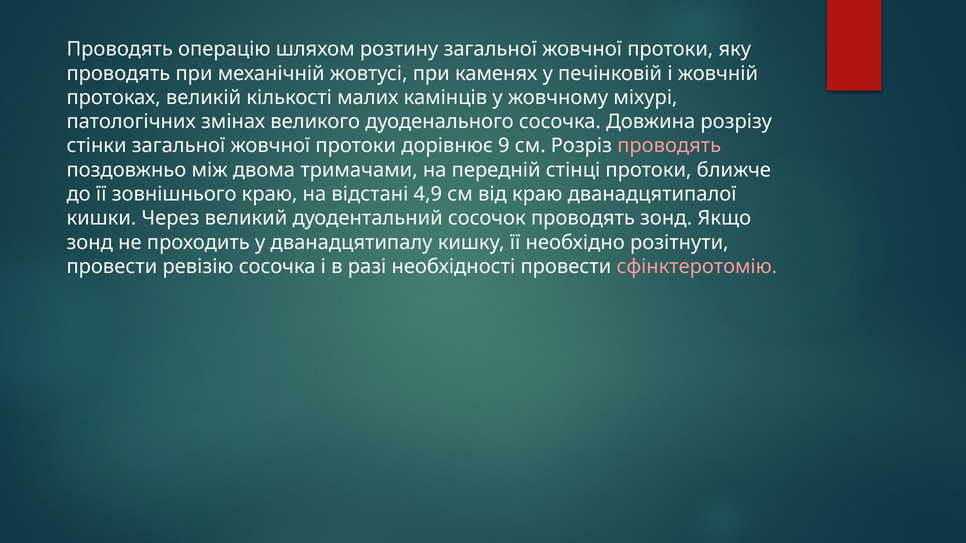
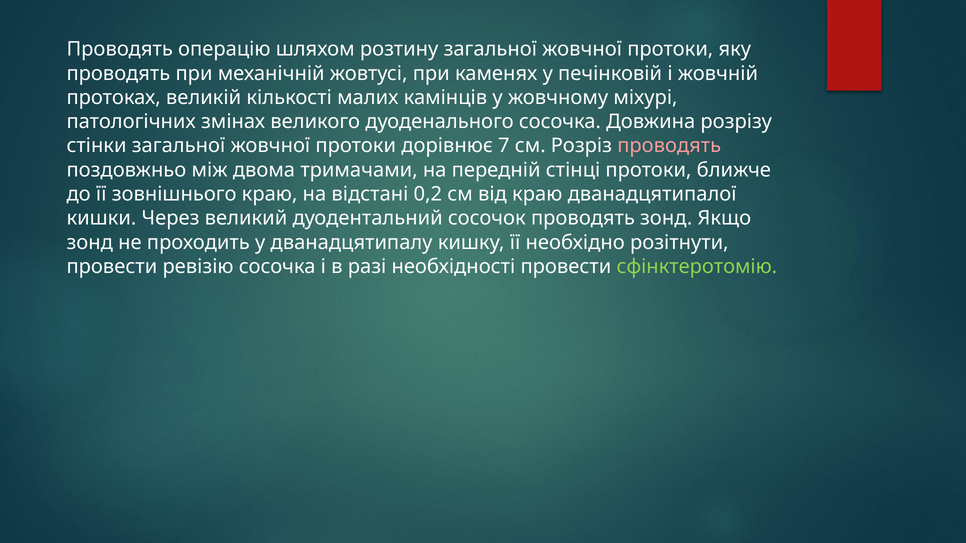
9: 9 -> 7
4,9: 4,9 -> 0,2
сфінктеротомію colour: pink -> light green
